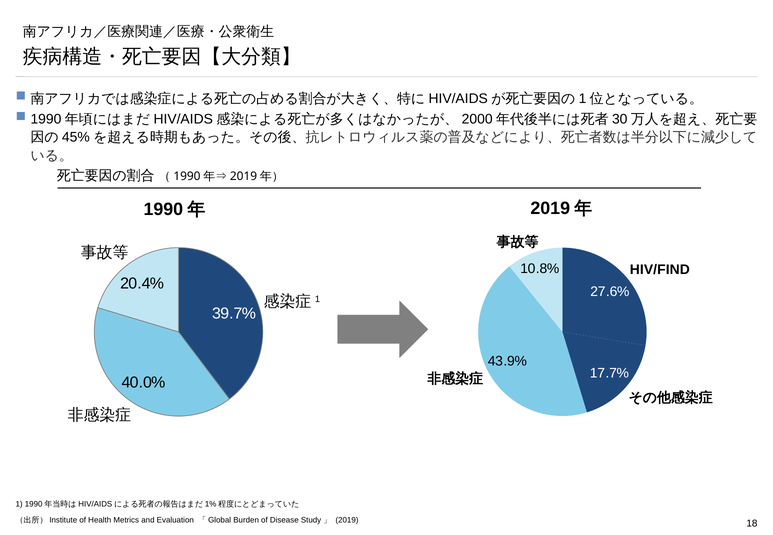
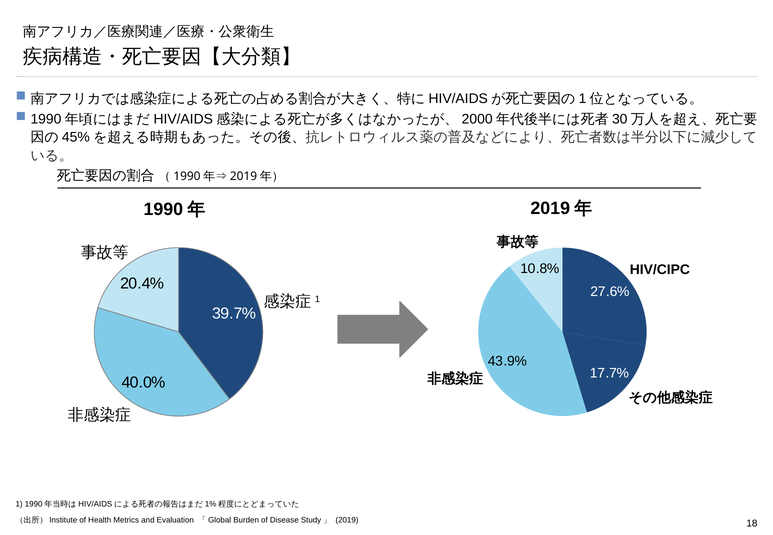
HIV/FIND: HIV/FIND -> HIV/CIPC
